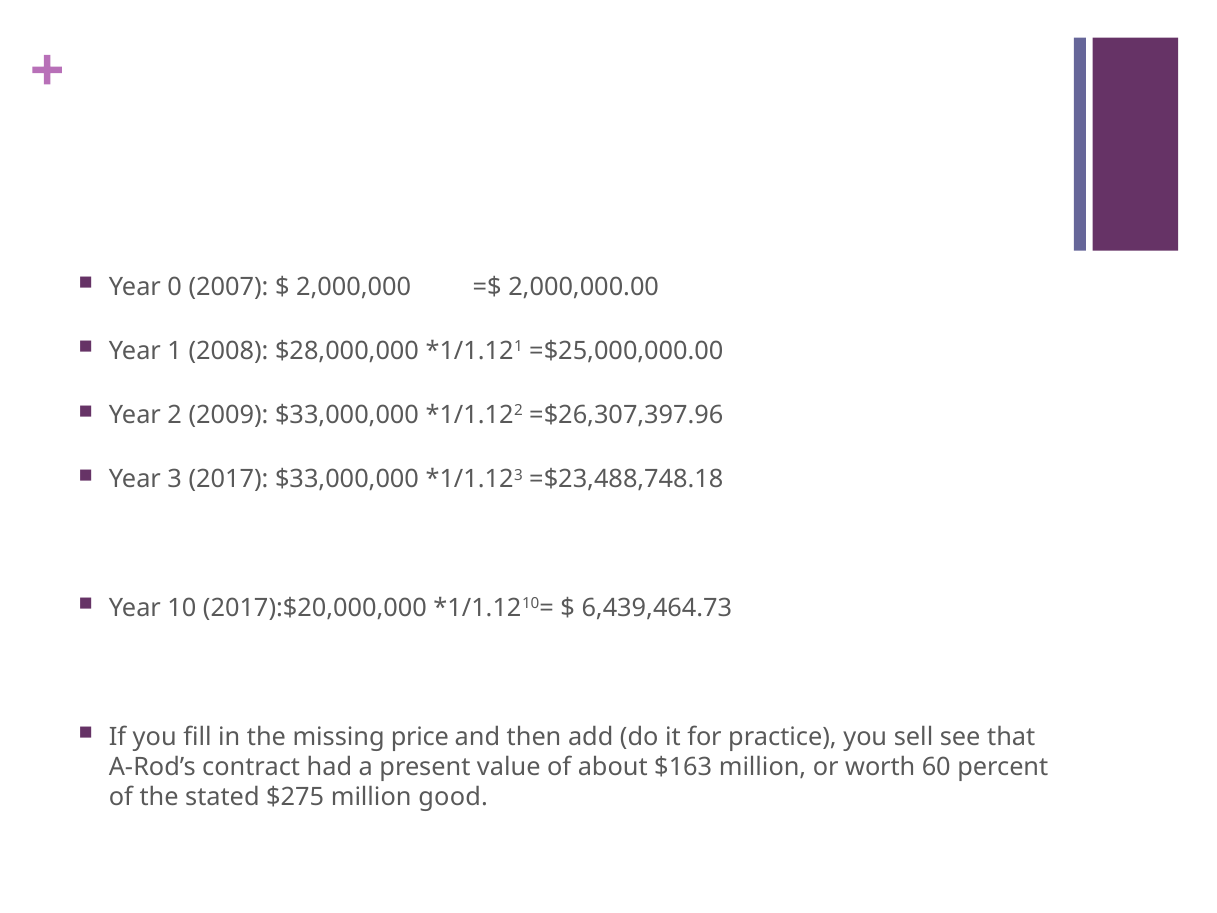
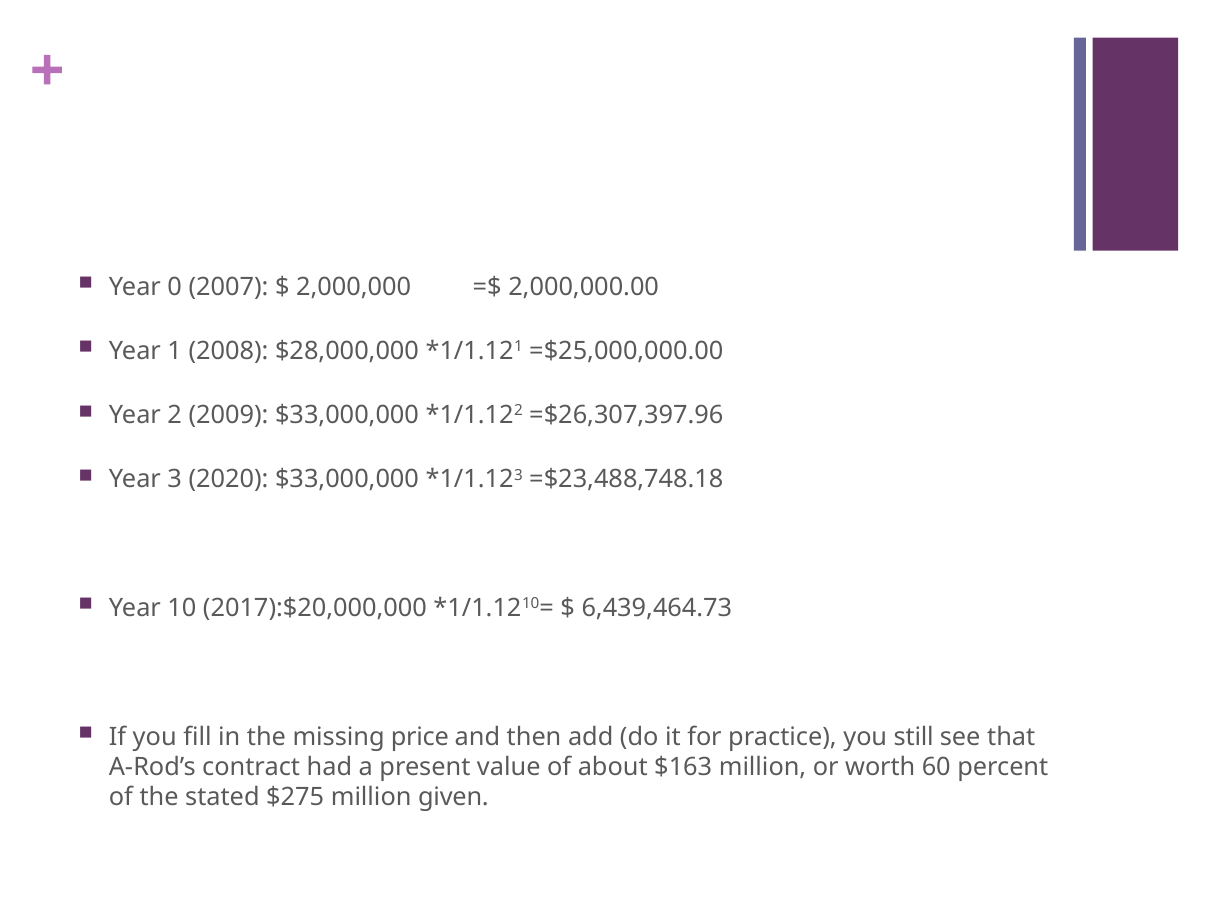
2017: 2017 -> 2020
sell: sell -> still
good: good -> given
